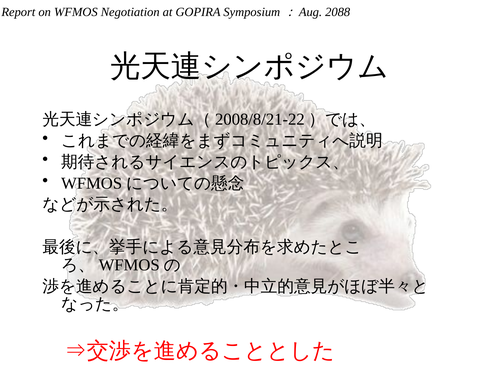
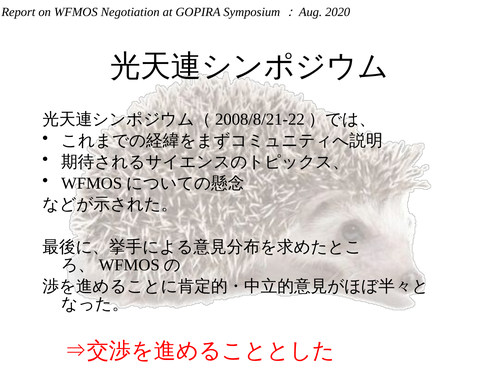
2088: 2088 -> 2020
